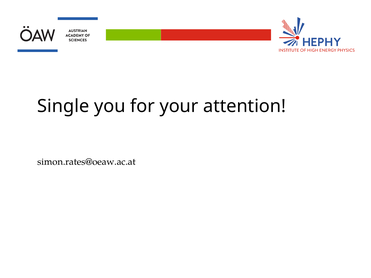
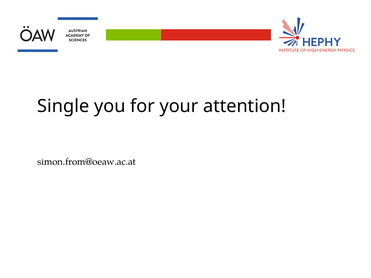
simon.rates@oeaw.ac.at: simon.rates@oeaw.ac.at -> simon.from@oeaw.ac.at
